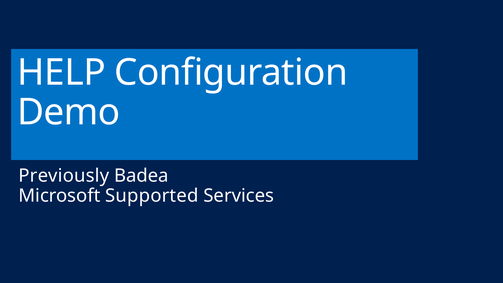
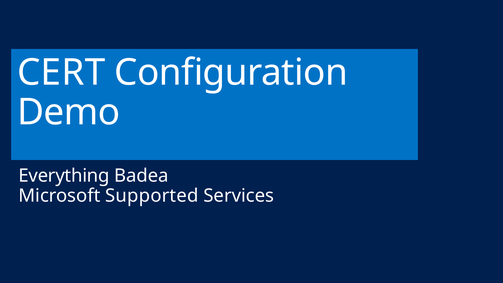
HELP: HELP -> CERT
Previously: Previously -> Everything
